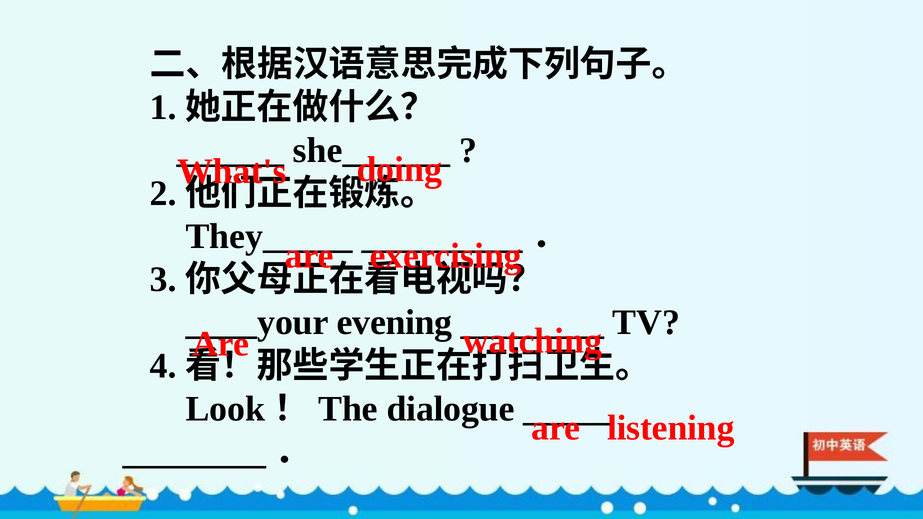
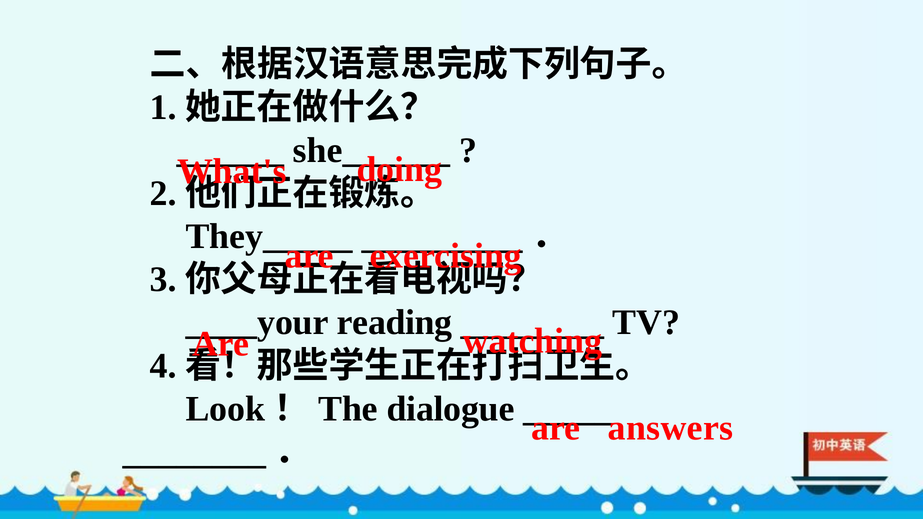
evening: evening -> reading
listening: listening -> answers
